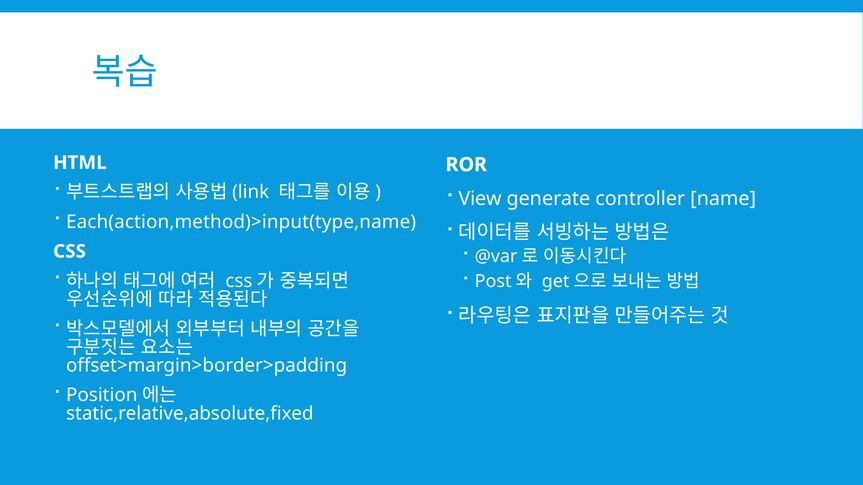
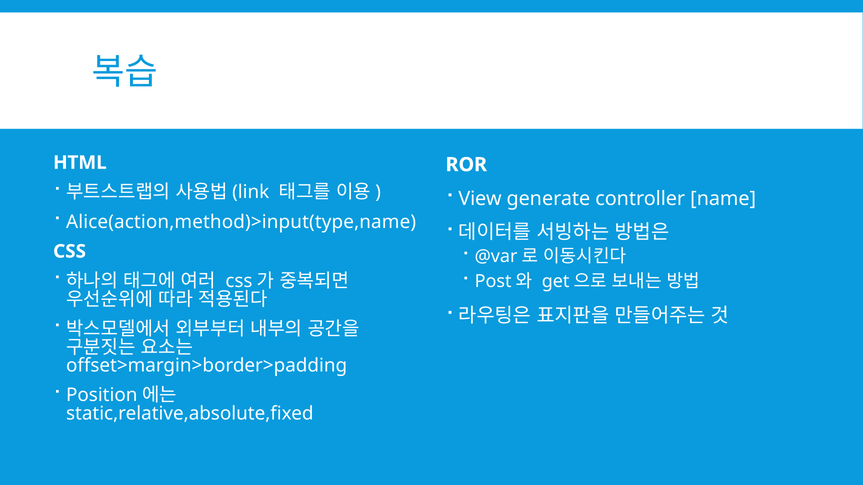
Each(action,method)>input(type,name: Each(action,method)>input(type,name -> Alice(action,method)>input(type,name
